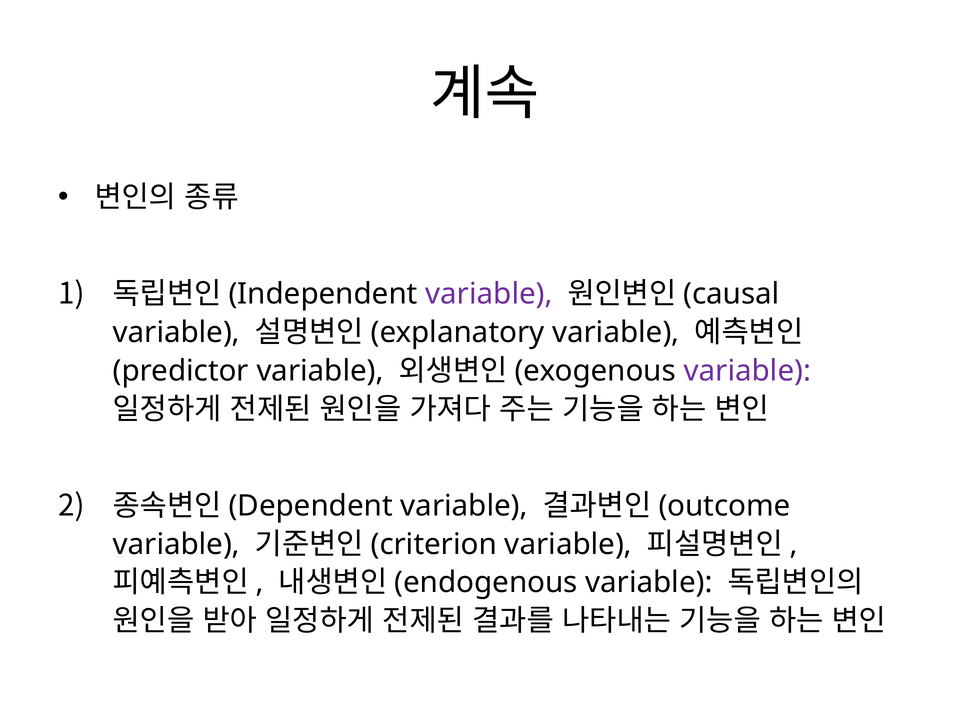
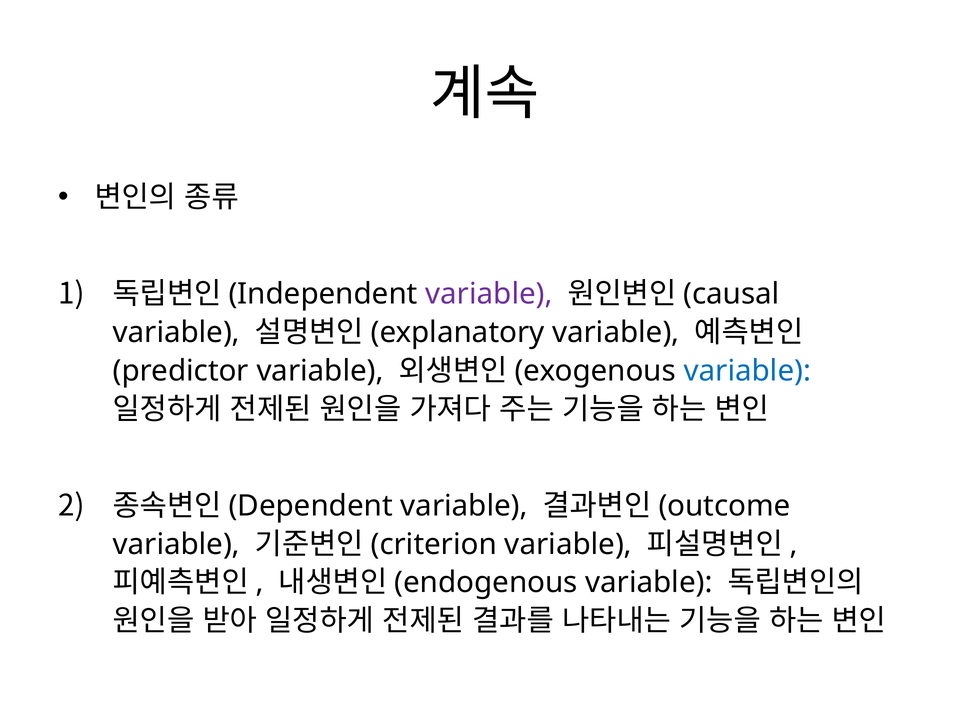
variable at (747, 371) colour: purple -> blue
